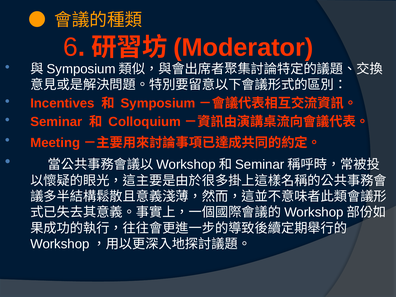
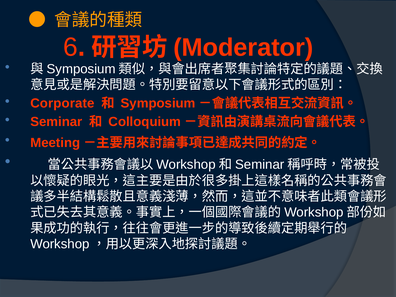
Incentives: Incentives -> Corporate
